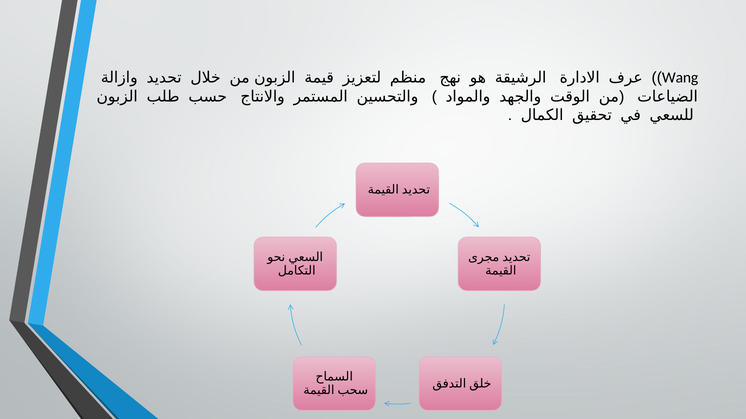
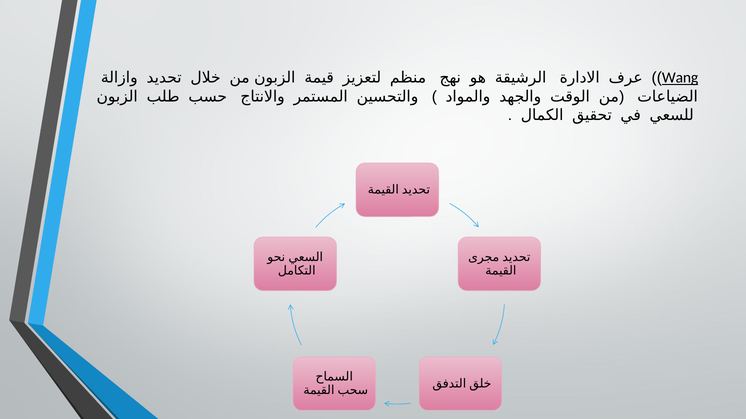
Wang underline: none -> present
